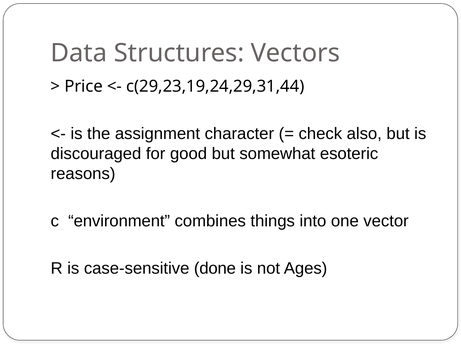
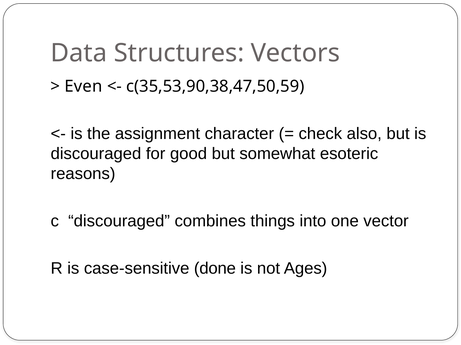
Price: Price -> Even
c(29,23,19,24,29,31,44: c(29,23,19,24,29,31,44 -> c(35,53,90,38,47,50,59
c environment: environment -> discouraged
